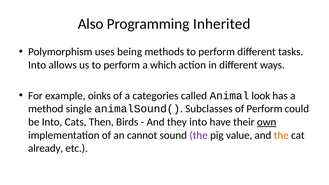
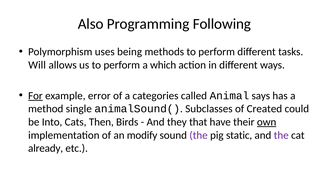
Inherited: Inherited -> Following
Into at (37, 65): Into -> Will
For underline: none -> present
oinks: oinks -> error
look: look -> says
of Perform: Perform -> Created
they into: into -> that
cannot: cannot -> modify
value: value -> static
the at (281, 135) colour: orange -> purple
